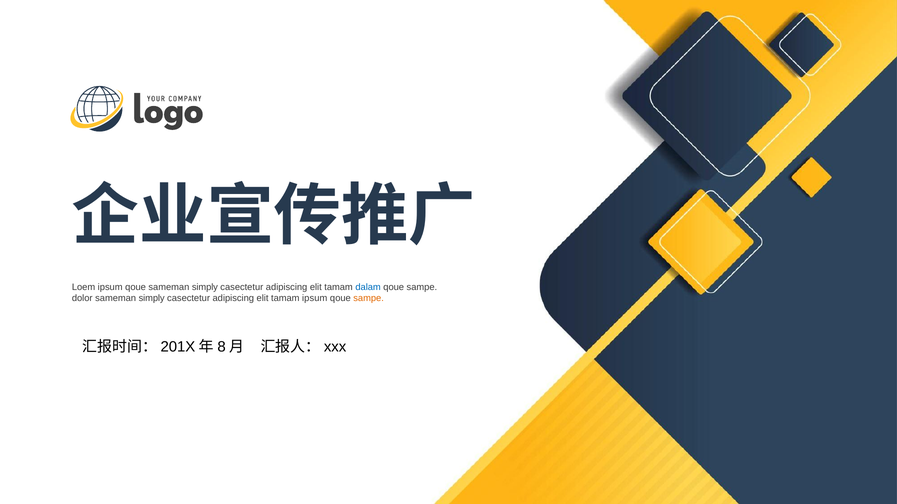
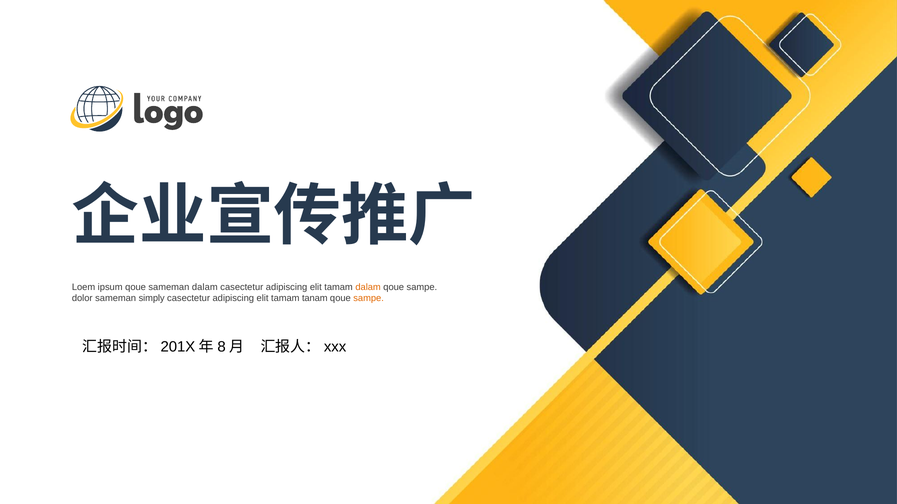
simply at (205, 287): simply -> dalam
dalam at (368, 287) colour: blue -> orange
tamam ipsum: ipsum -> tanam
